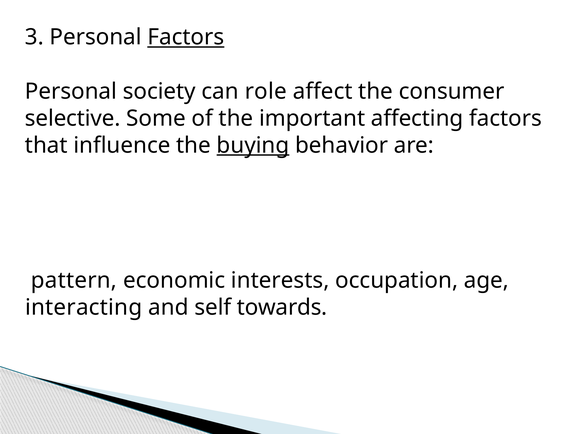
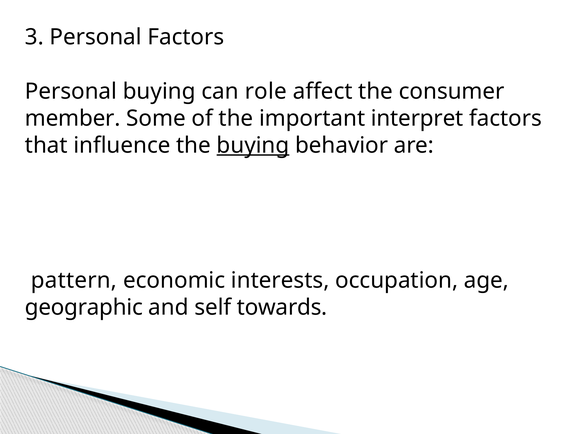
Factors at (186, 37) underline: present -> none
Personal society: society -> buying
selective: selective -> member
affecting: affecting -> interpret
interacting: interacting -> geographic
